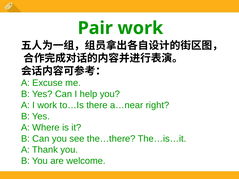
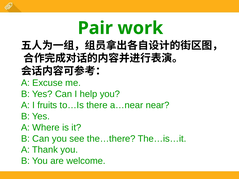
I work: work -> fruits
right: right -> near
